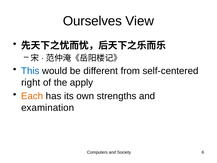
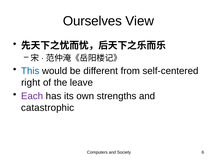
apply: apply -> leave
Each colour: orange -> purple
examination: examination -> catastrophic
